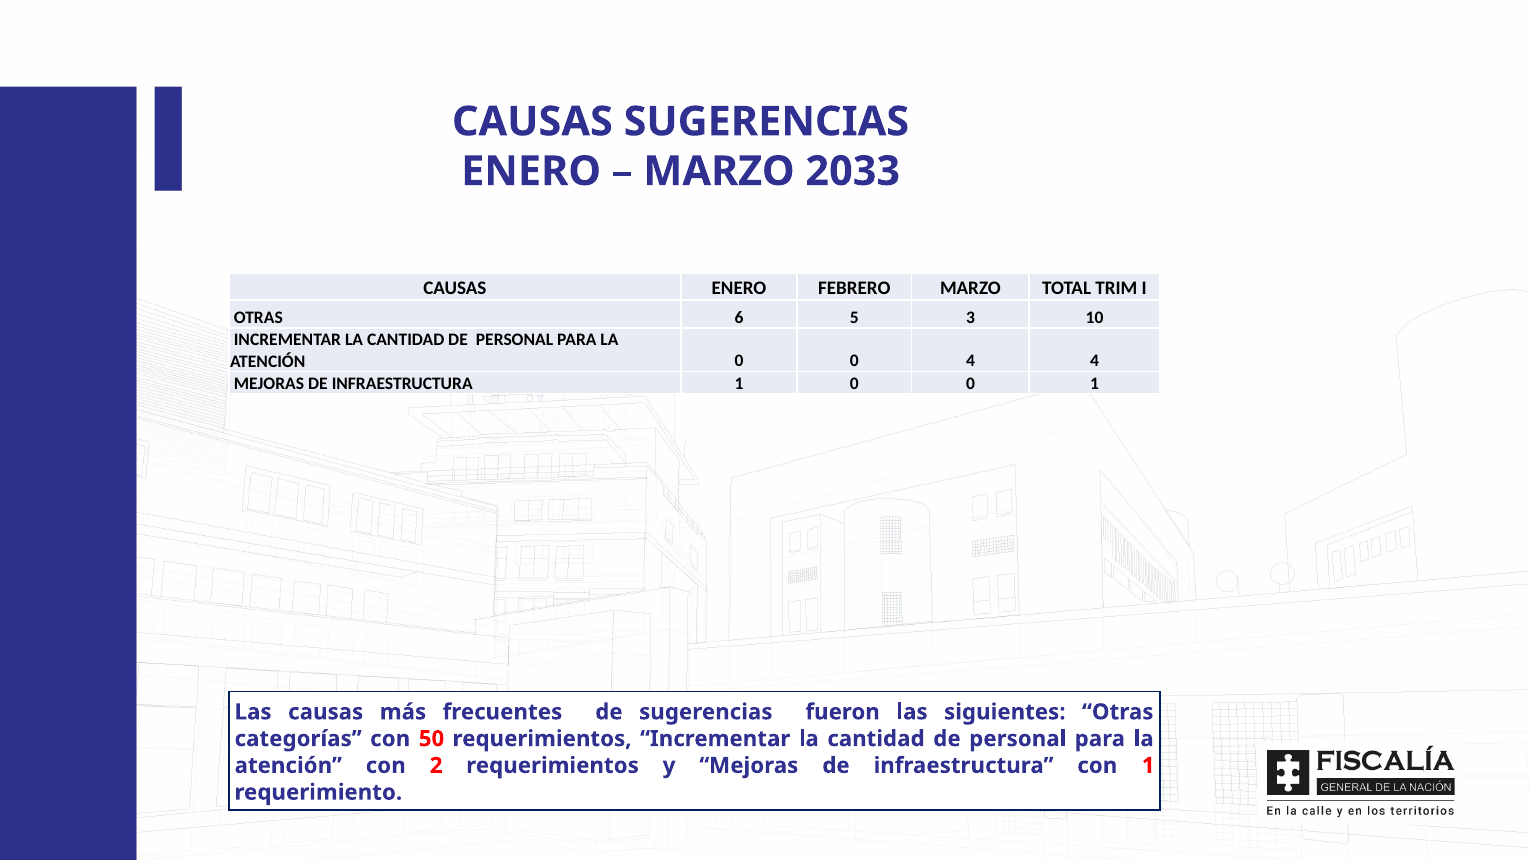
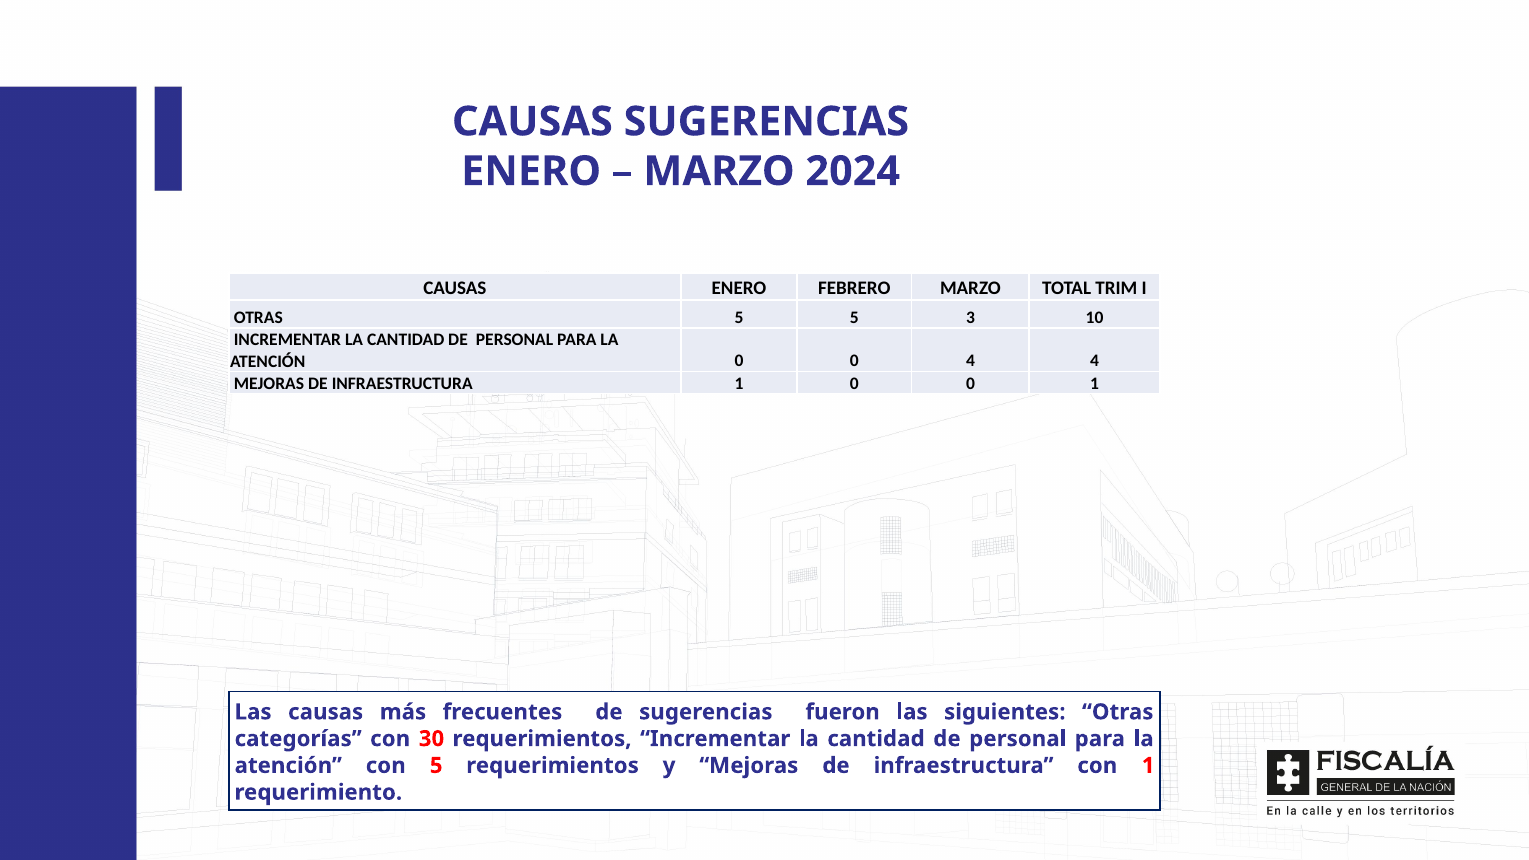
2033: 2033 -> 2024
OTRAS 6: 6 -> 5
50: 50 -> 30
con 2: 2 -> 5
